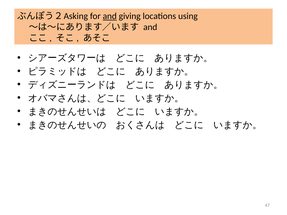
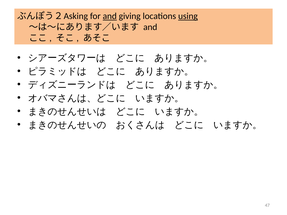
using underline: none -> present
